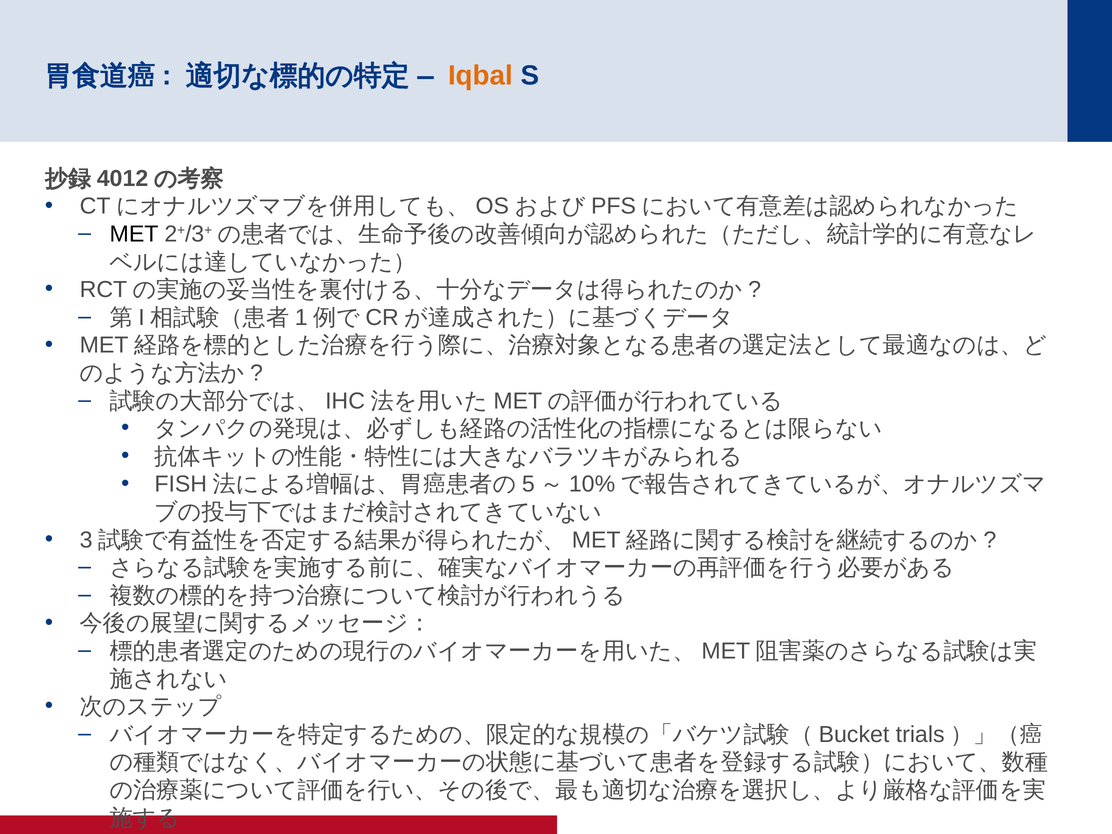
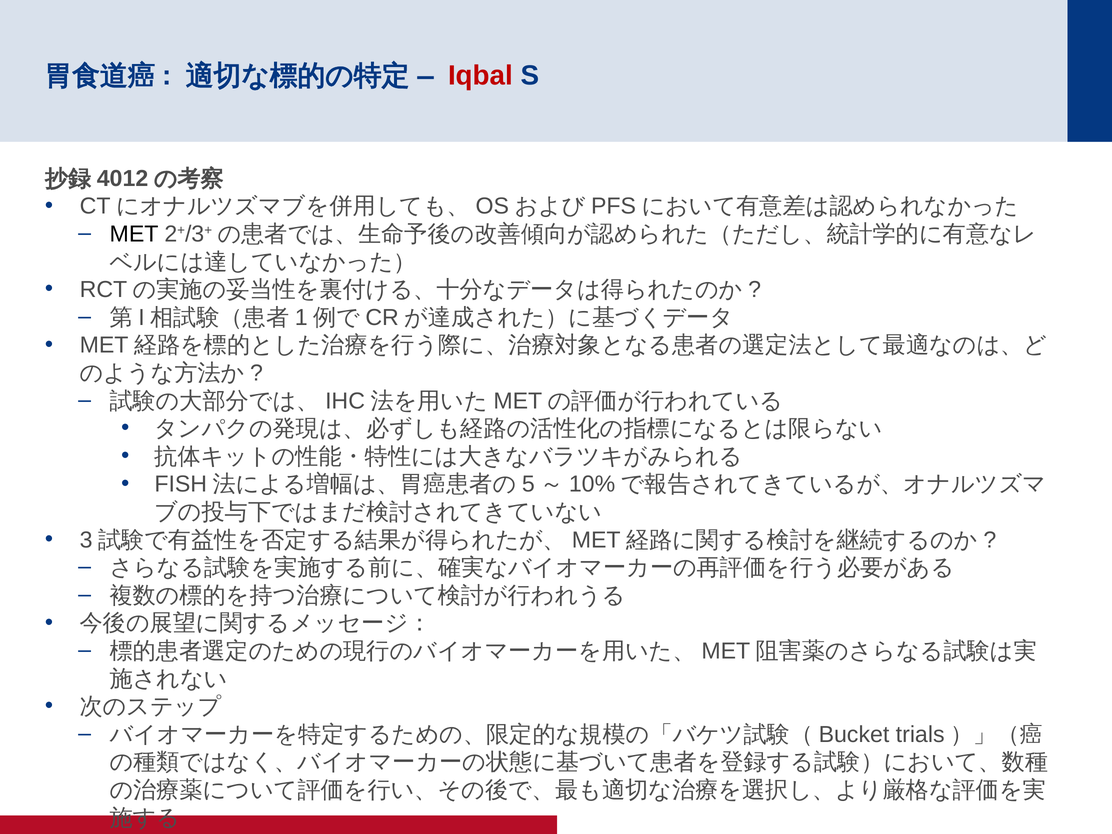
Iqbal colour: orange -> red
